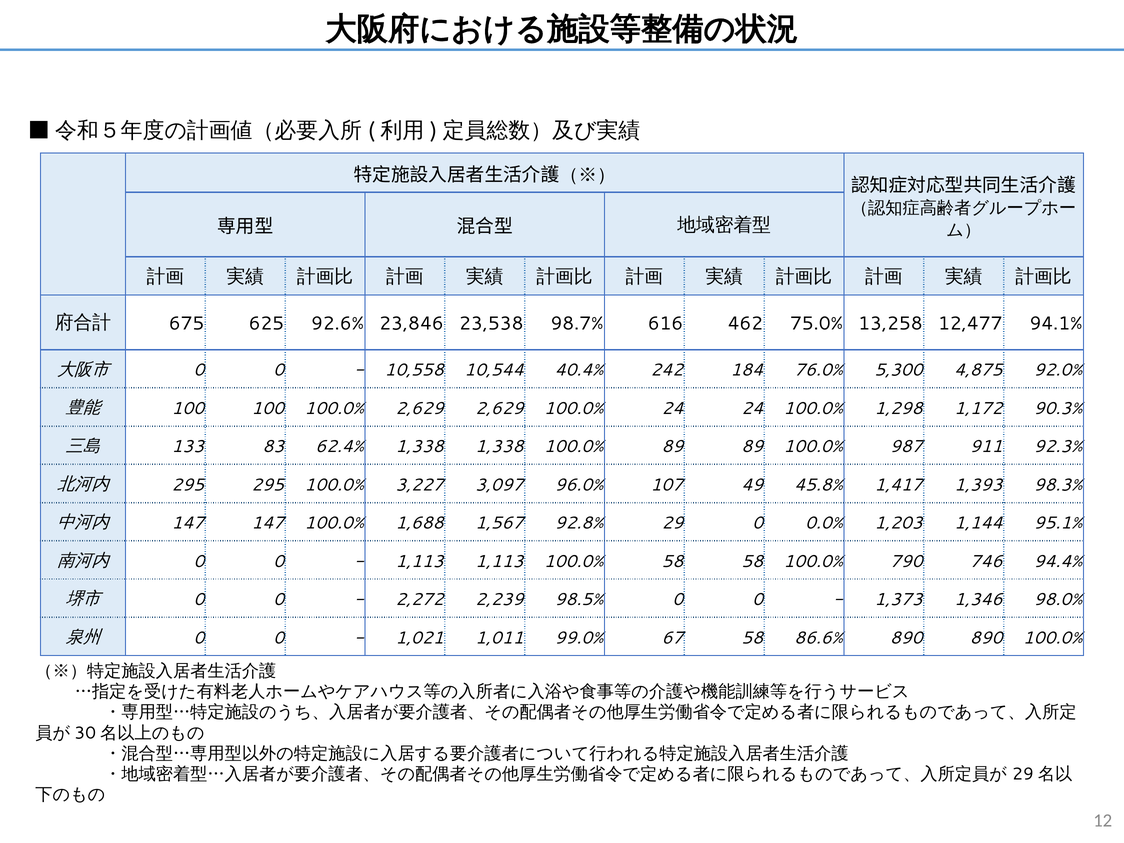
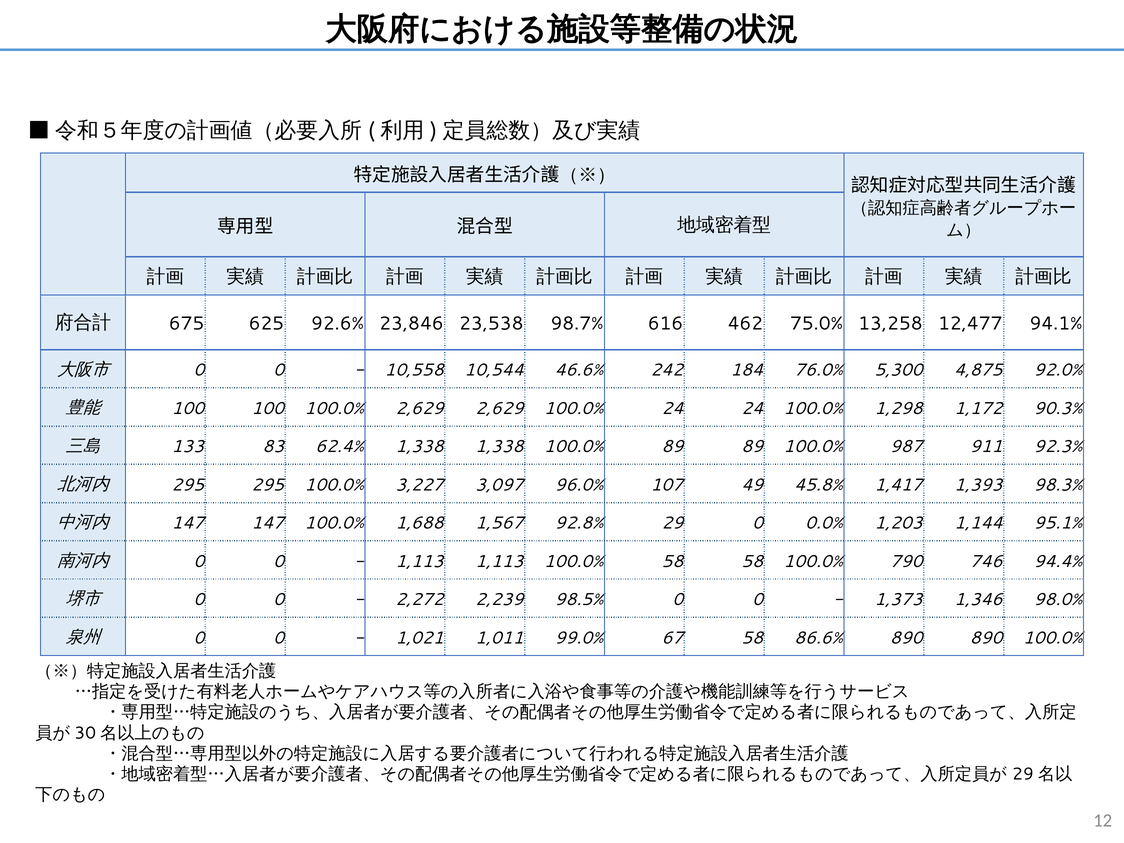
40.4%: 40.4% -> 46.6%
